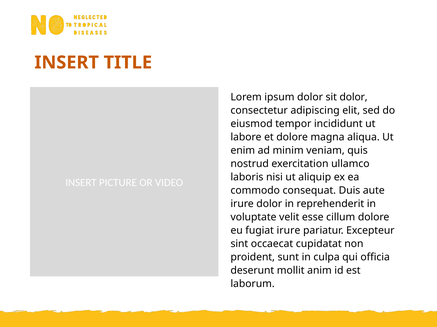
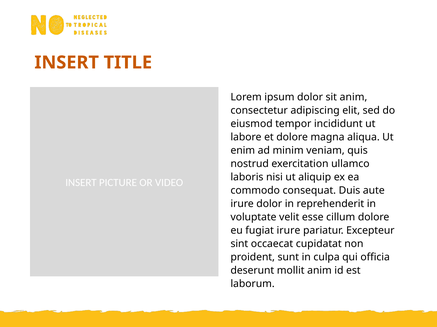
sit dolor: dolor -> anim
